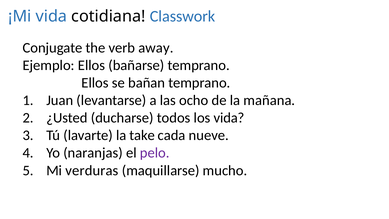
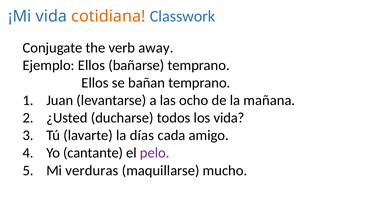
cotidiana colour: black -> orange
take: take -> días
nueve: nueve -> amigo
naranjas: naranjas -> cantante
